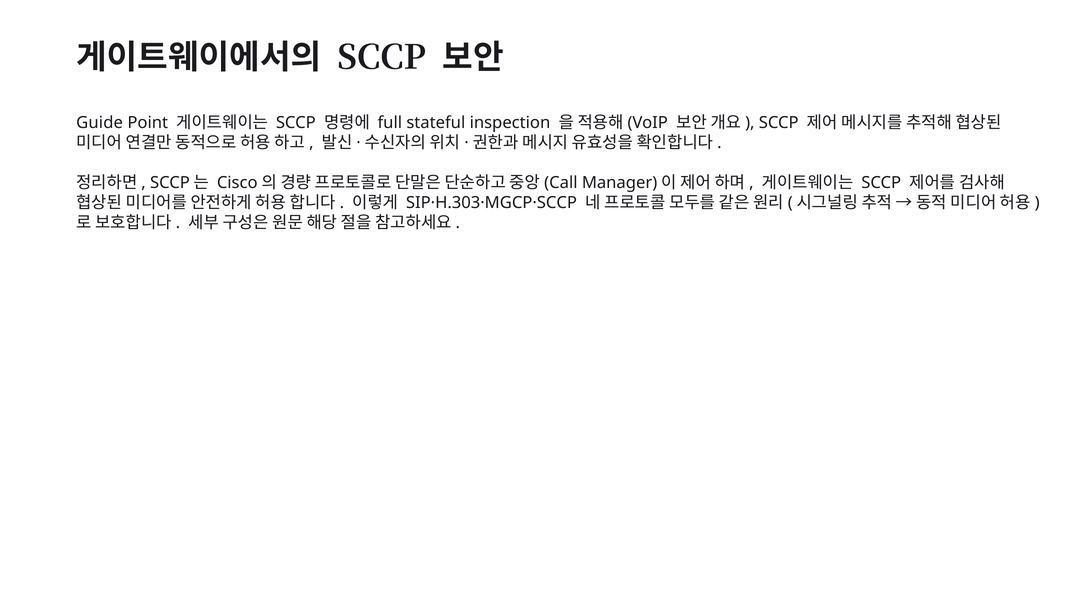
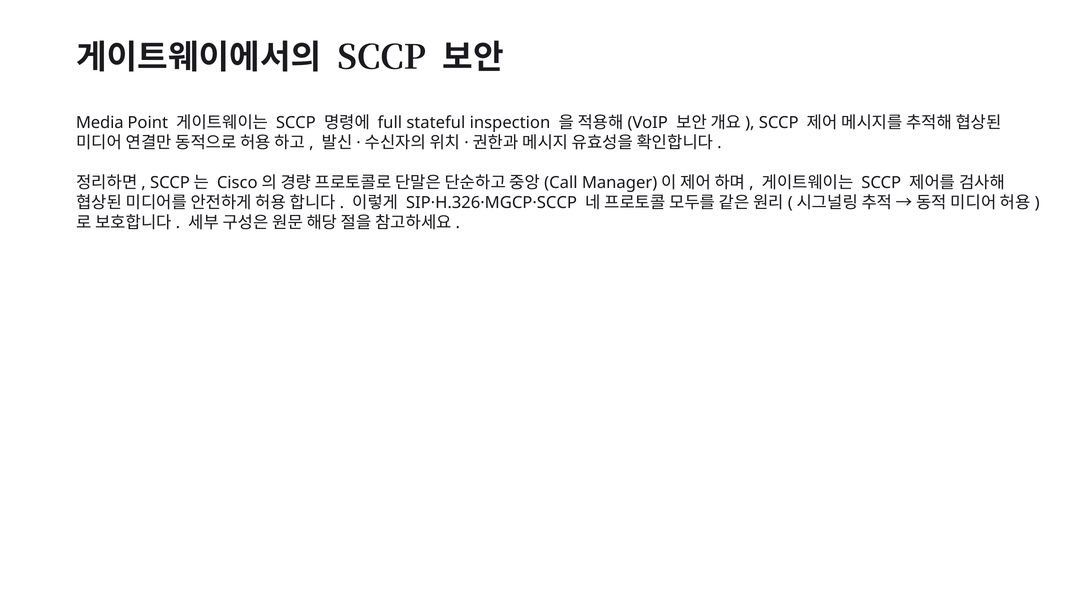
Guide: Guide -> Media
SIP·H.303·MGCP·SCCP: SIP·H.303·MGCP·SCCP -> SIP·H.326·MGCP·SCCP
